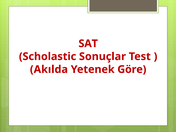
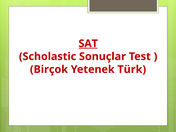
SAT underline: none -> present
Akılda: Akılda -> Birçok
Göre: Göre -> Türk
